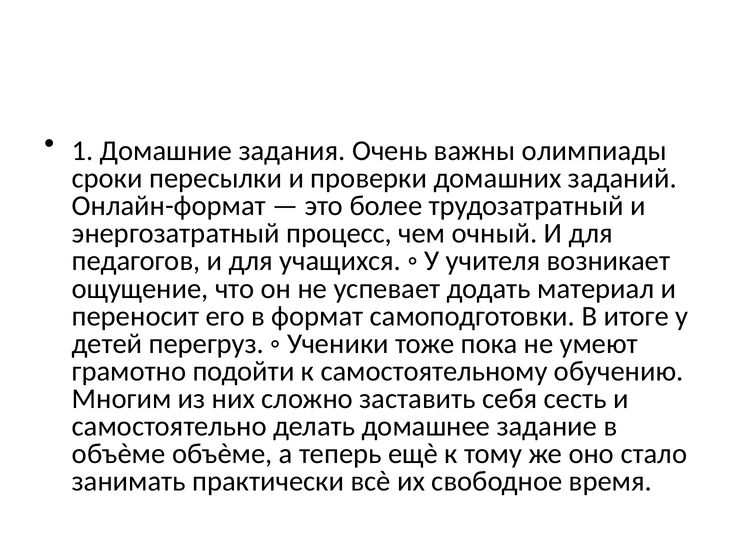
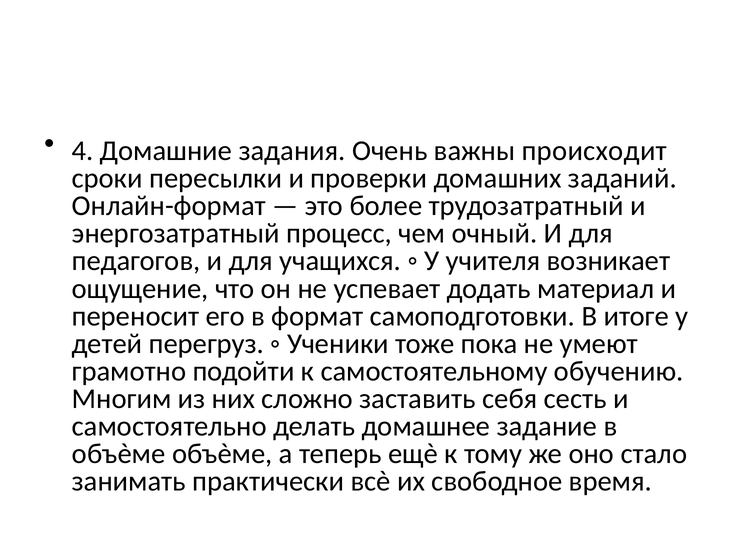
1: 1 -> 4
олимпиады: олимпиады -> происходит
